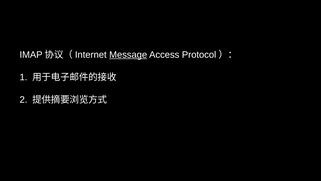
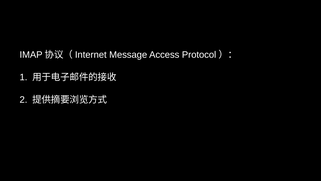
Message underline: present -> none
